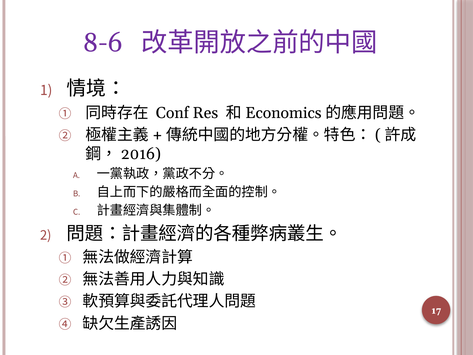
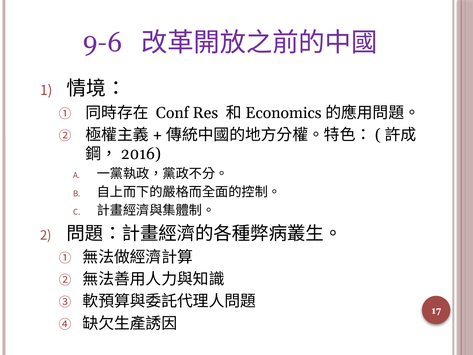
8-6: 8-6 -> 9-6
